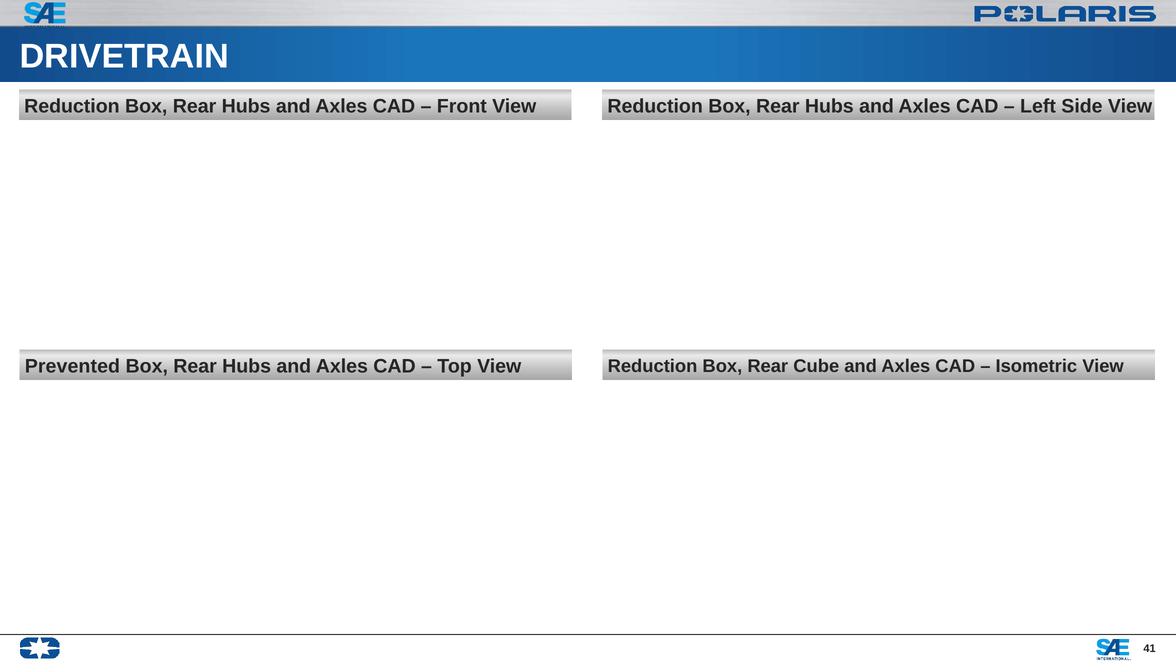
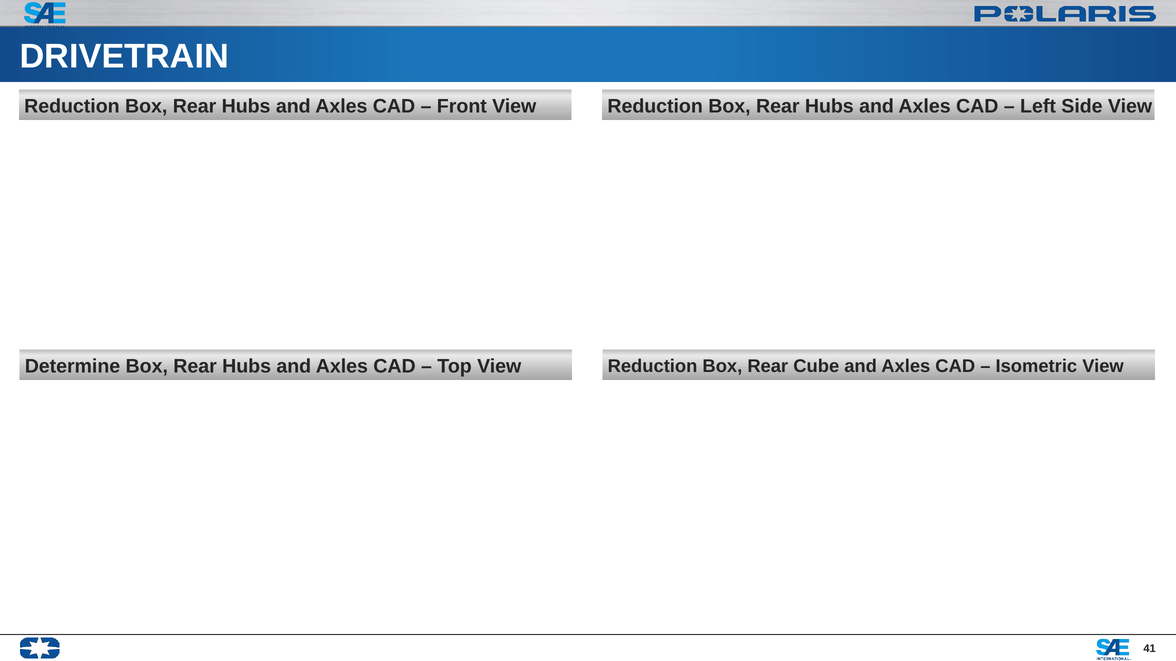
Prevented: Prevented -> Determine
